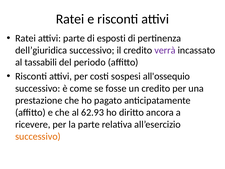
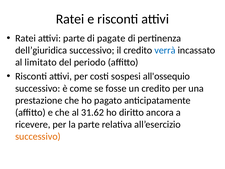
esposti: esposti -> pagate
verrà colour: purple -> blue
tassabili: tassabili -> limitato
62.93: 62.93 -> 31.62
